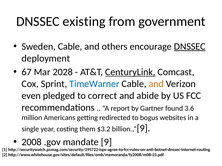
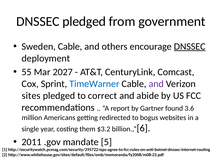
DNSSEC existing: existing -> pledged
67: 67 -> 55
2028: 2028 -> 2027
CenturyLink underline: present -> none
and at (156, 84) colour: orange -> purple
even: even -> sites
9 at (144, 129): 9 -> 6
2008: 2008 -> 2011
mandate 9: 9 -> 5
